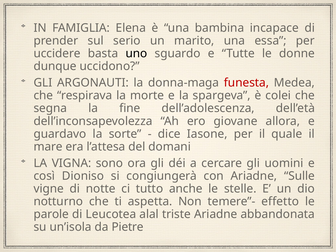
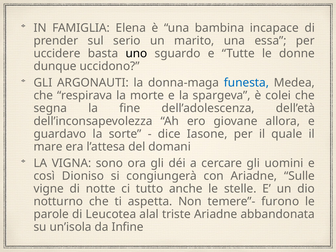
funesta colour: red -> blue
effetto: effetto -> furono
Pietre: Pietre -> Infine
